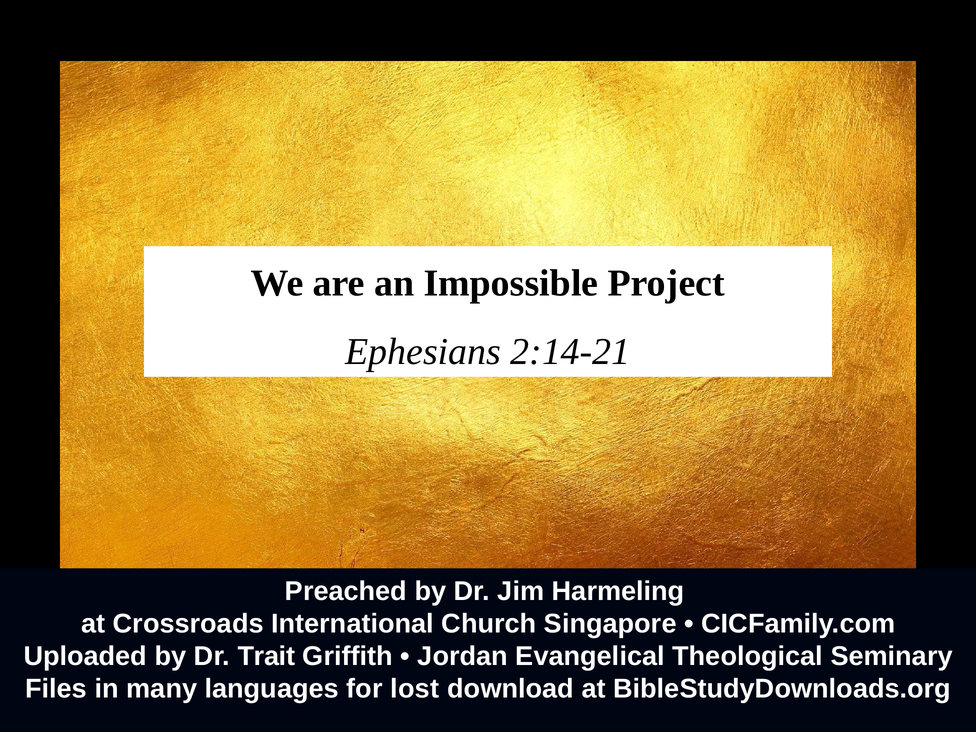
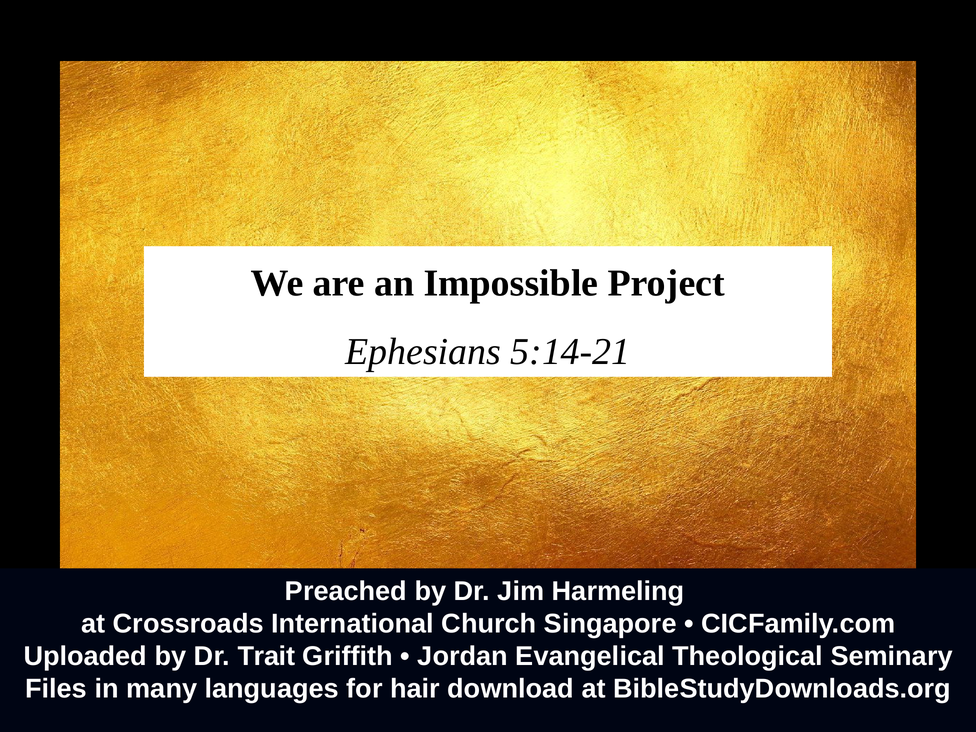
2:14-21: 2:14-21 -> 5:14-21
lost: lost -> hair
